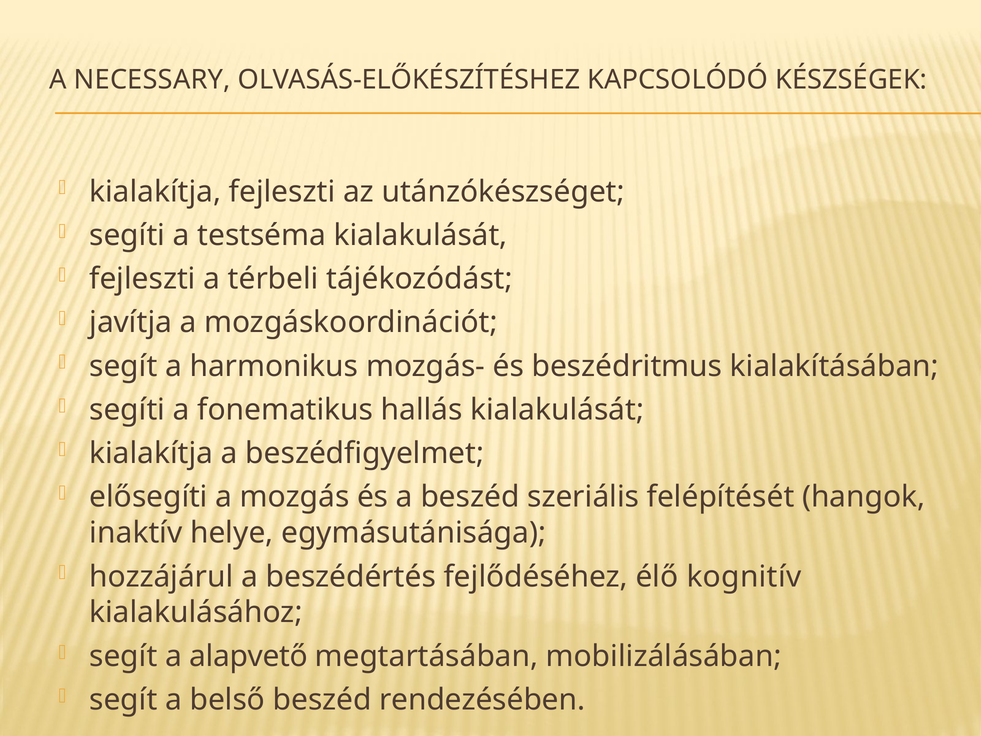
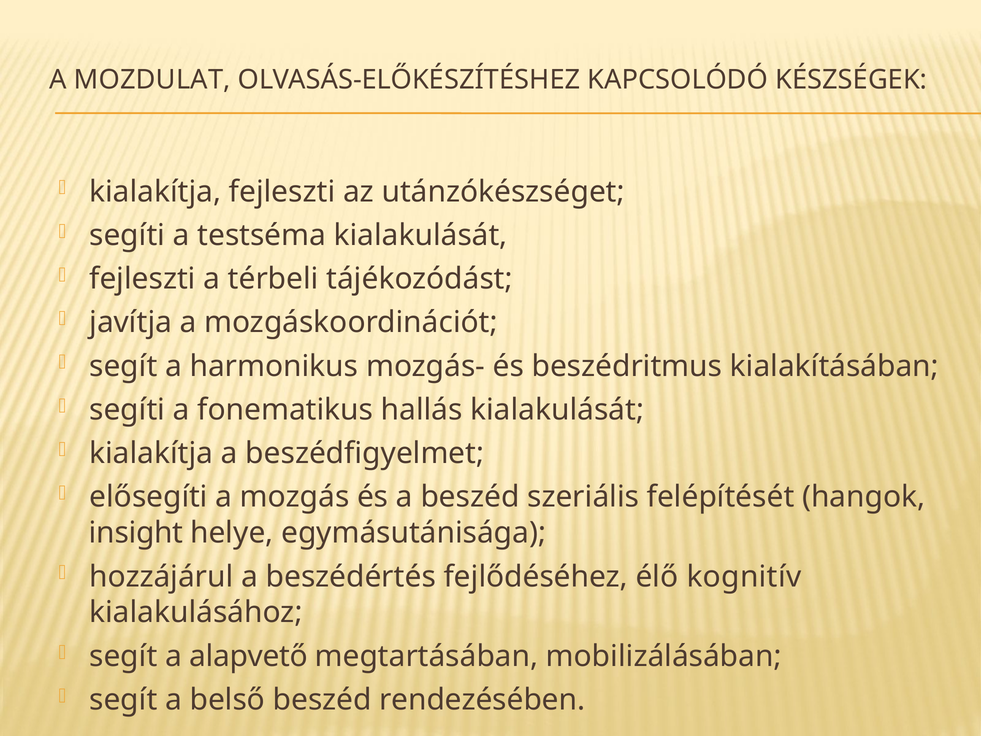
NECESSARY: NECESSARY -> MOZDULAT
inaktív: inaktív -> insight
